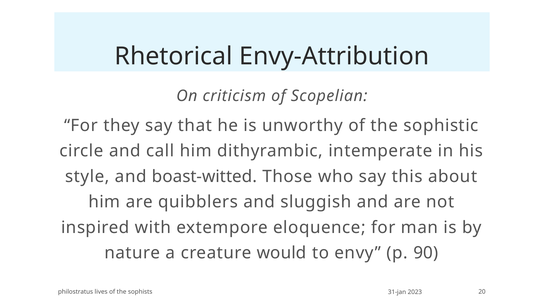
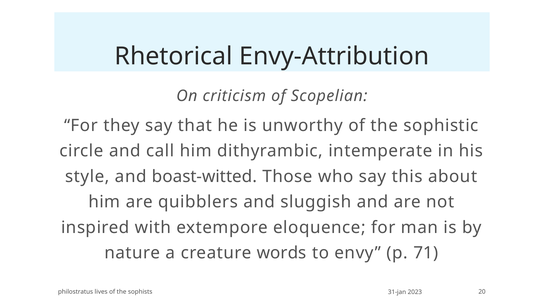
would: would -> words
90: 90 -> 71
